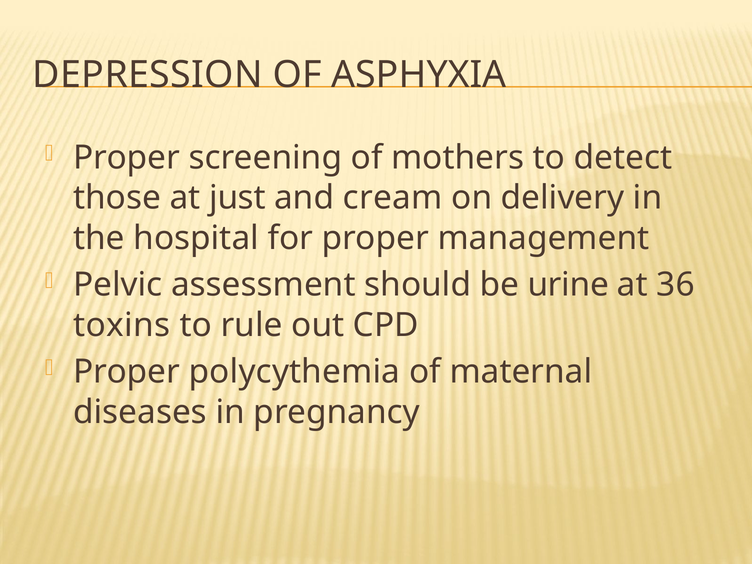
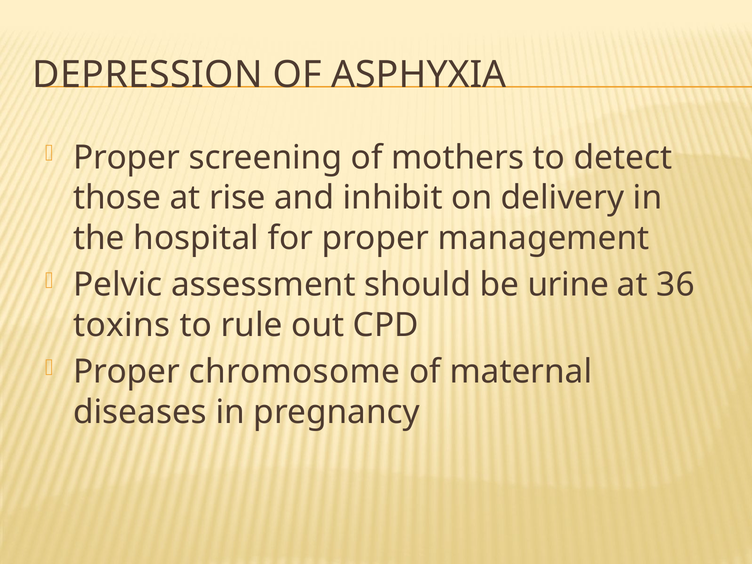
just: just -> rise
cream: cream -> inhibit
polycythemia: polycythemia -> chromosome
